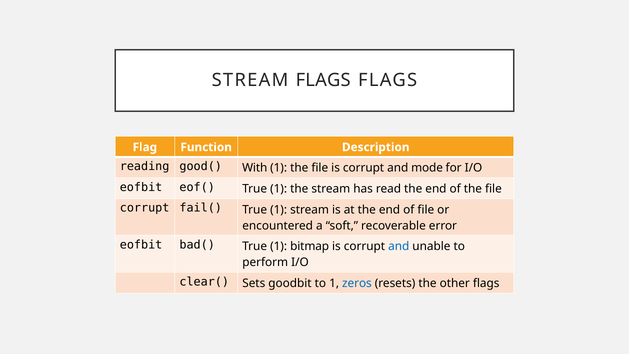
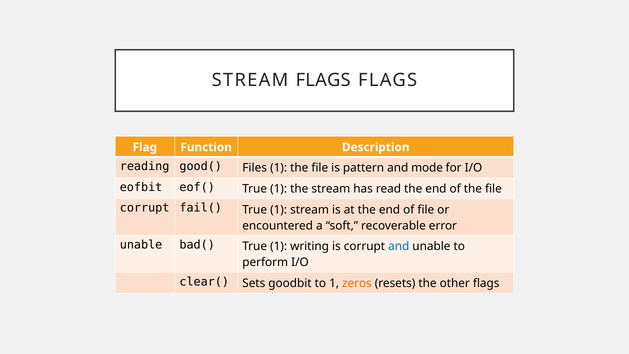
With: With -> Files
file is corrupt: corrupt -> pattern
eofbit at (141, 245): eofbit -> unable
bitmap: bitmap -> writing
zeros colour: blue -> orange
